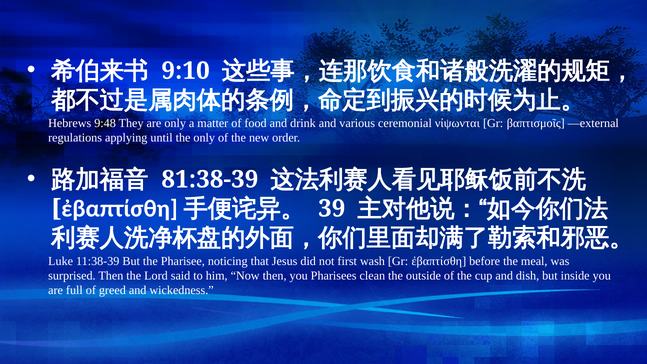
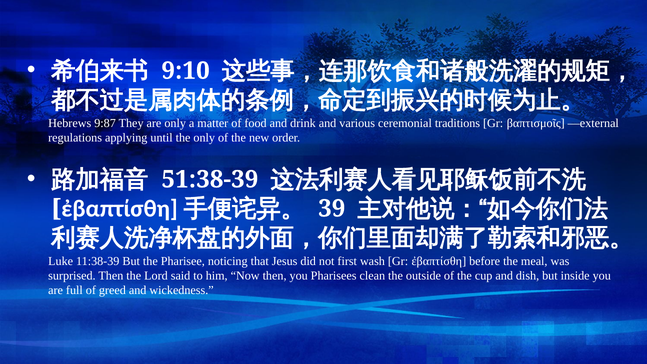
9:48: 9:48 -> 9:87
νίψωνται: νίψωνται -> traditions
81:38-39: 81:38-39 -> 51:38-39
